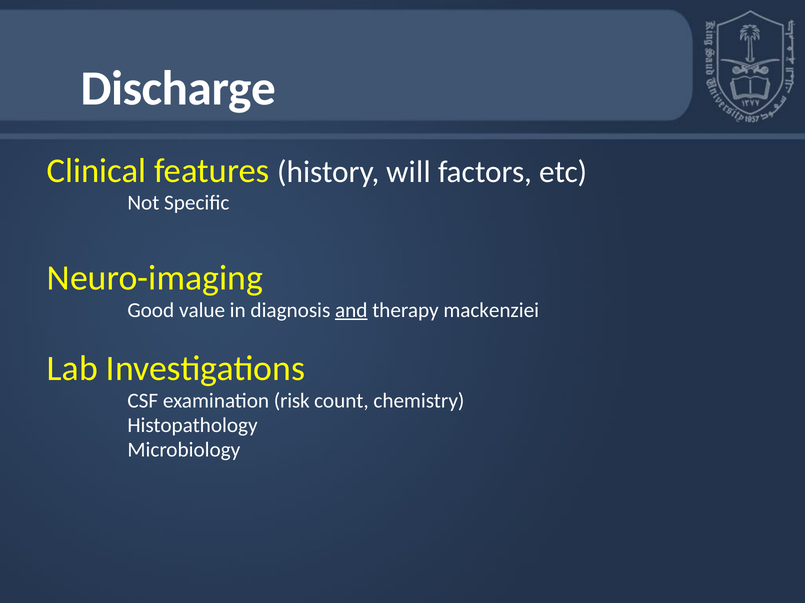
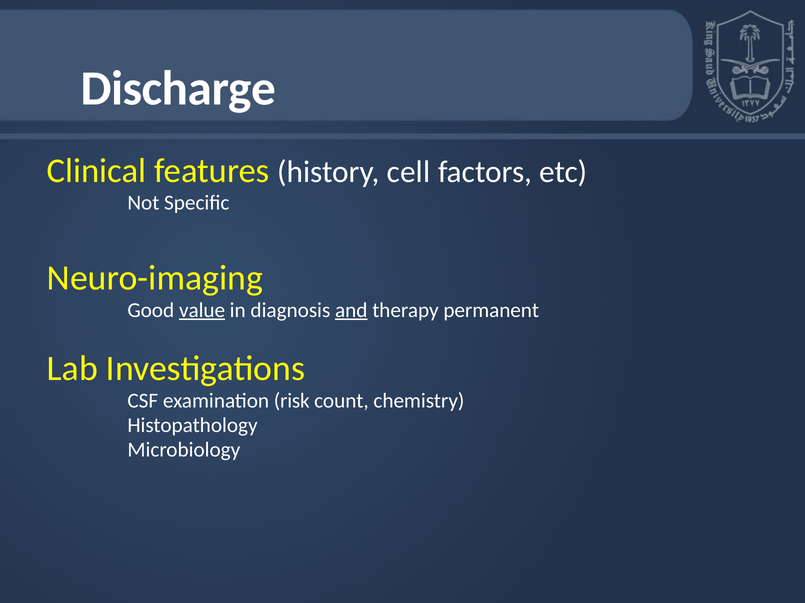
will: will -> cell
value underline: none -> present
mackenziei: mackenziei -> permanent
